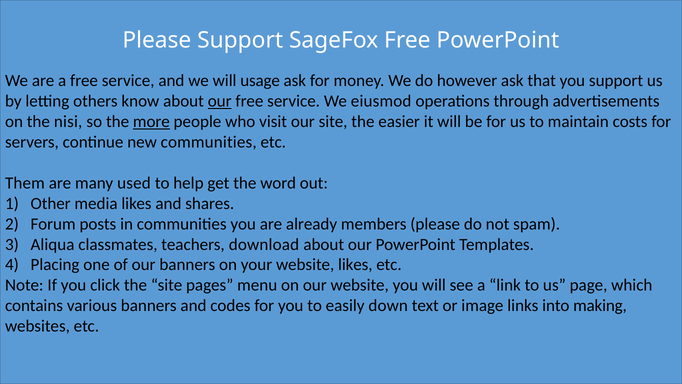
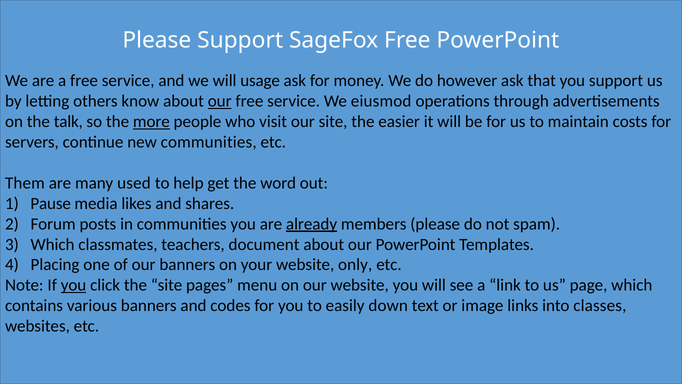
nisi: nisi -> talk
Other: Other -> Pause
already underline: none -> present
Aliqua at (53, 244): Aliqua -> Which
download: download -> document
website likes: likes -> only
you at (74, 285) underline: none -> present
making: making -> classes
